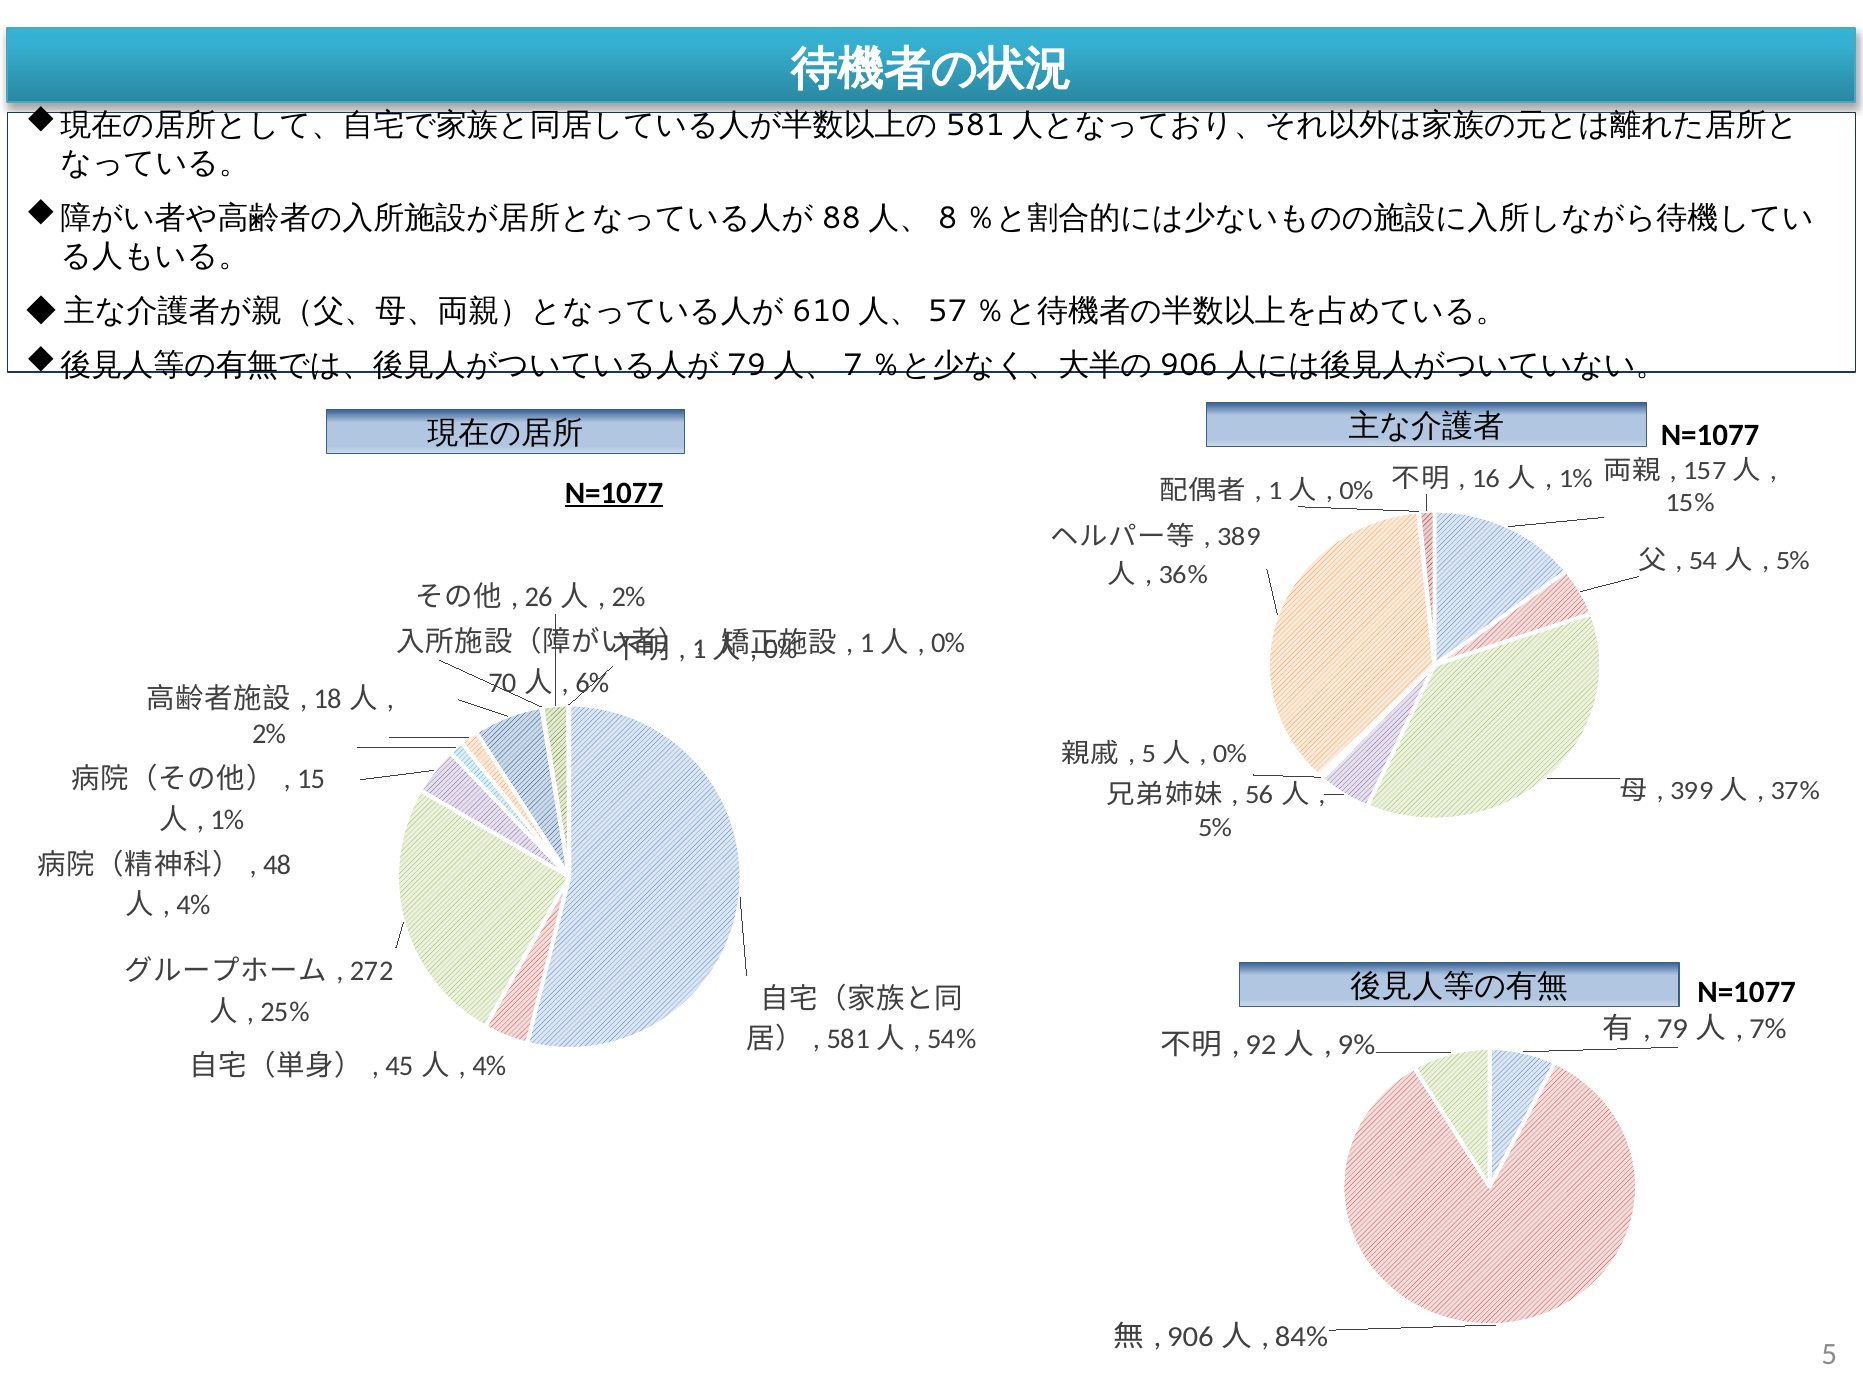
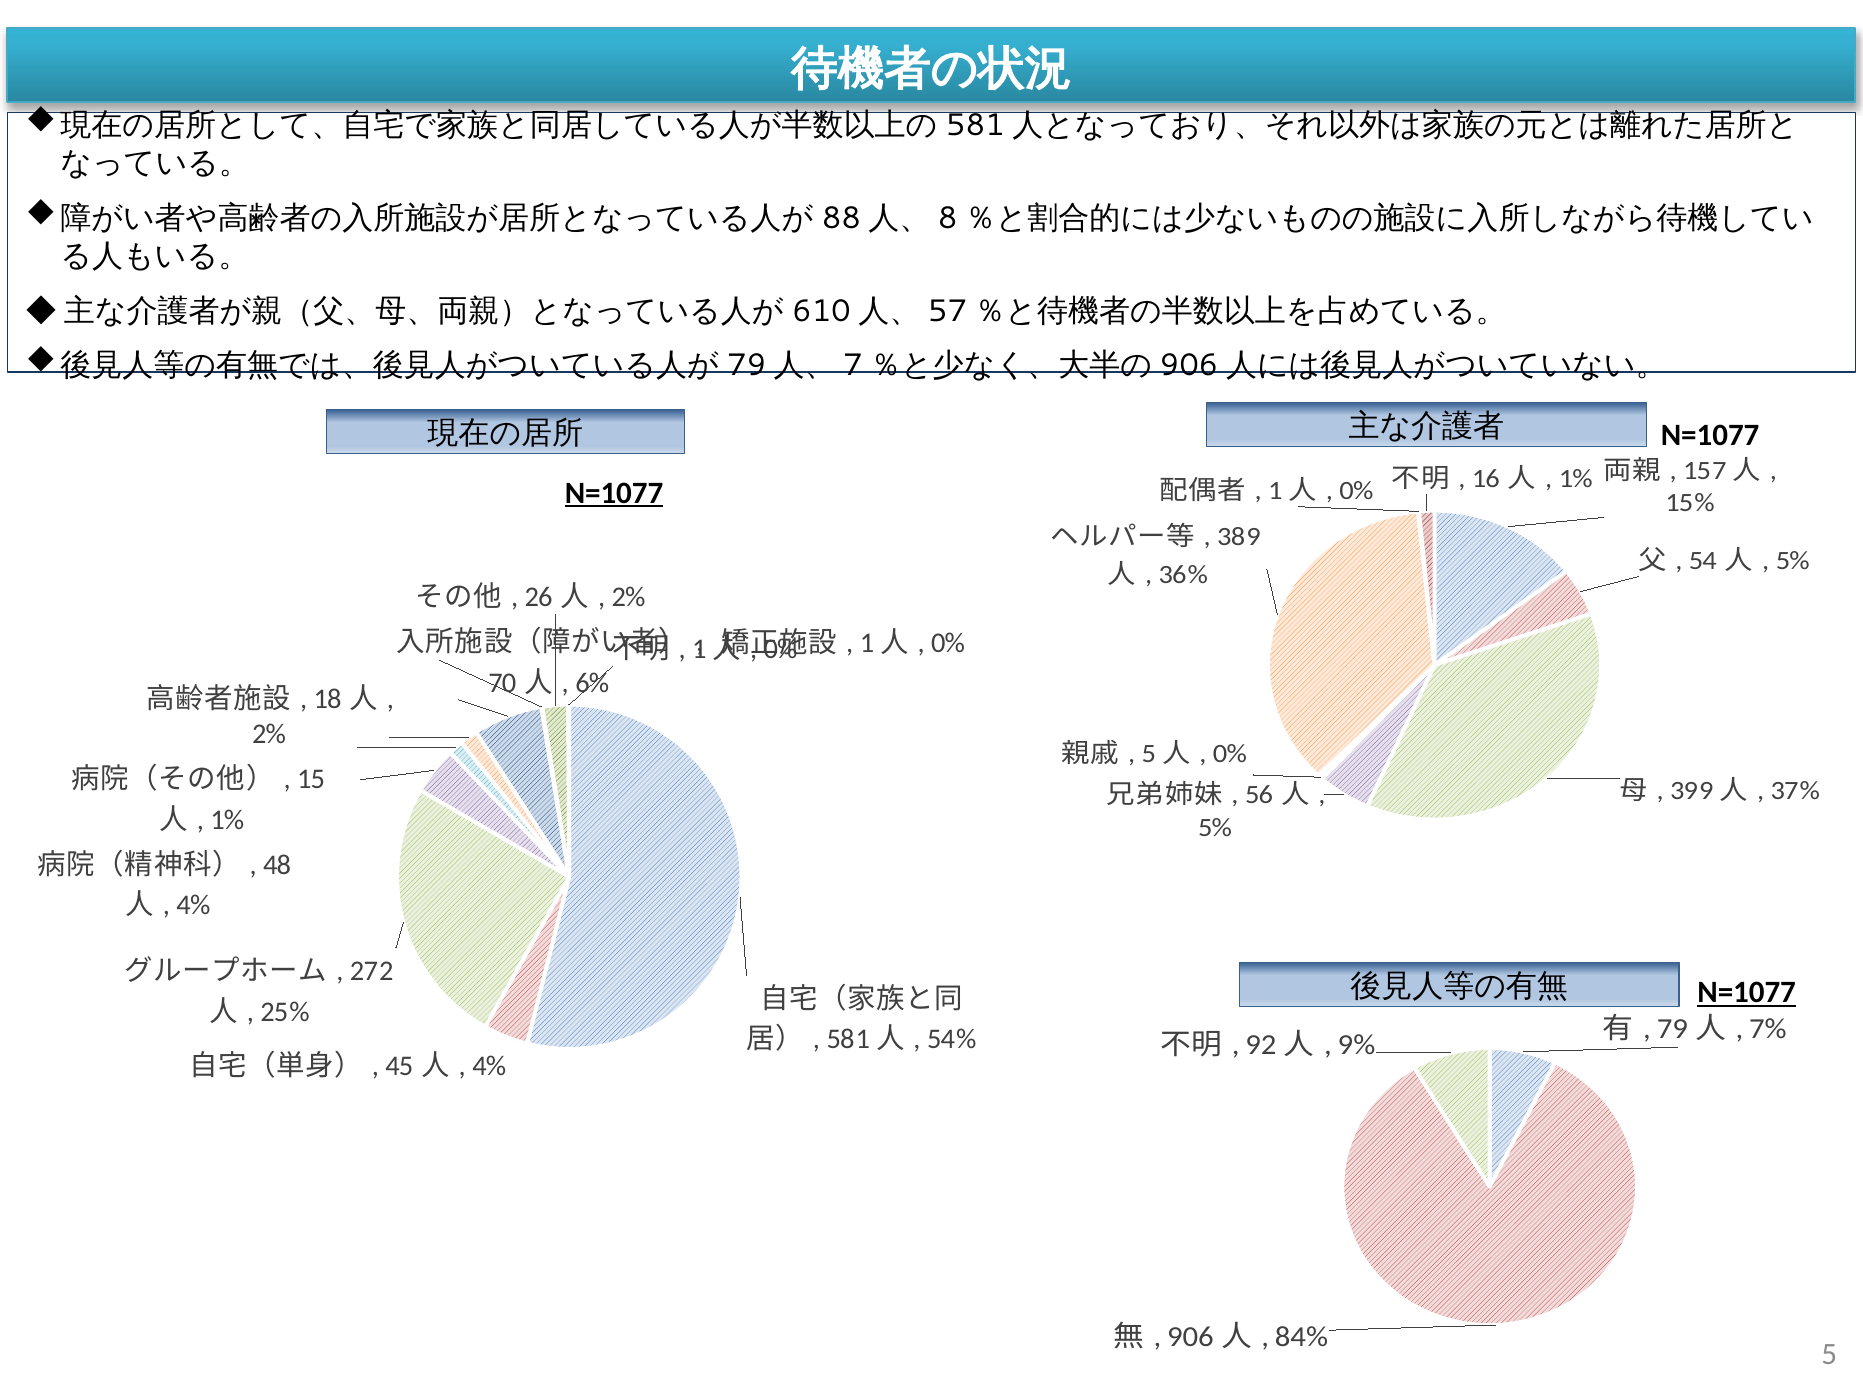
N=1077 at (1747, 993) underline: none -> present
